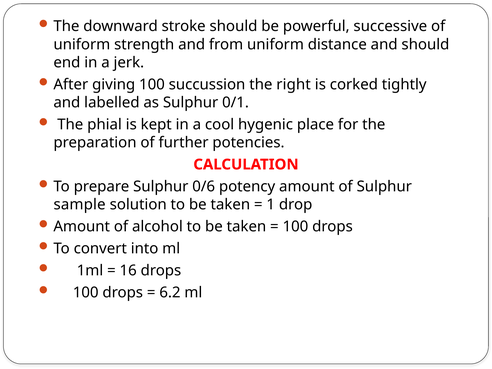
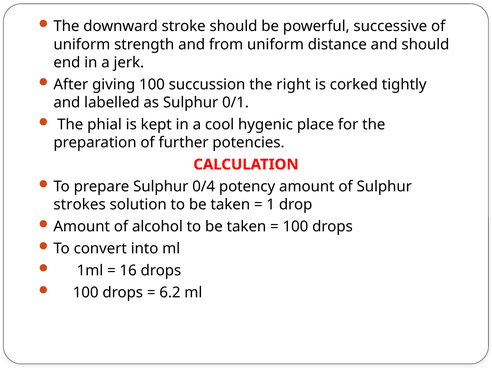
0/6: 0/6 -> 0/4
sample: sample -> strokes
